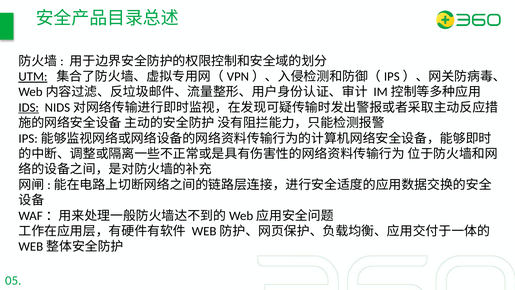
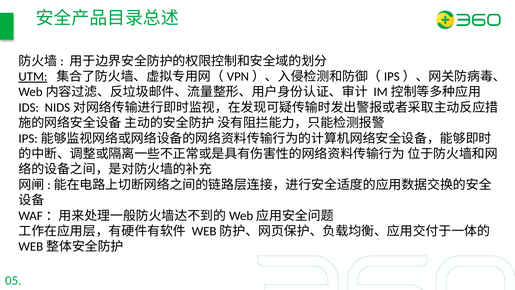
IDS underline: present -> none
